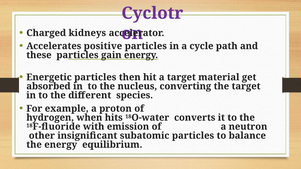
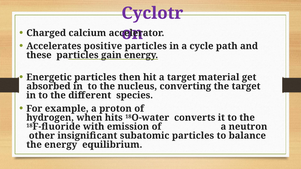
kidneys: kidneys -> calcium
